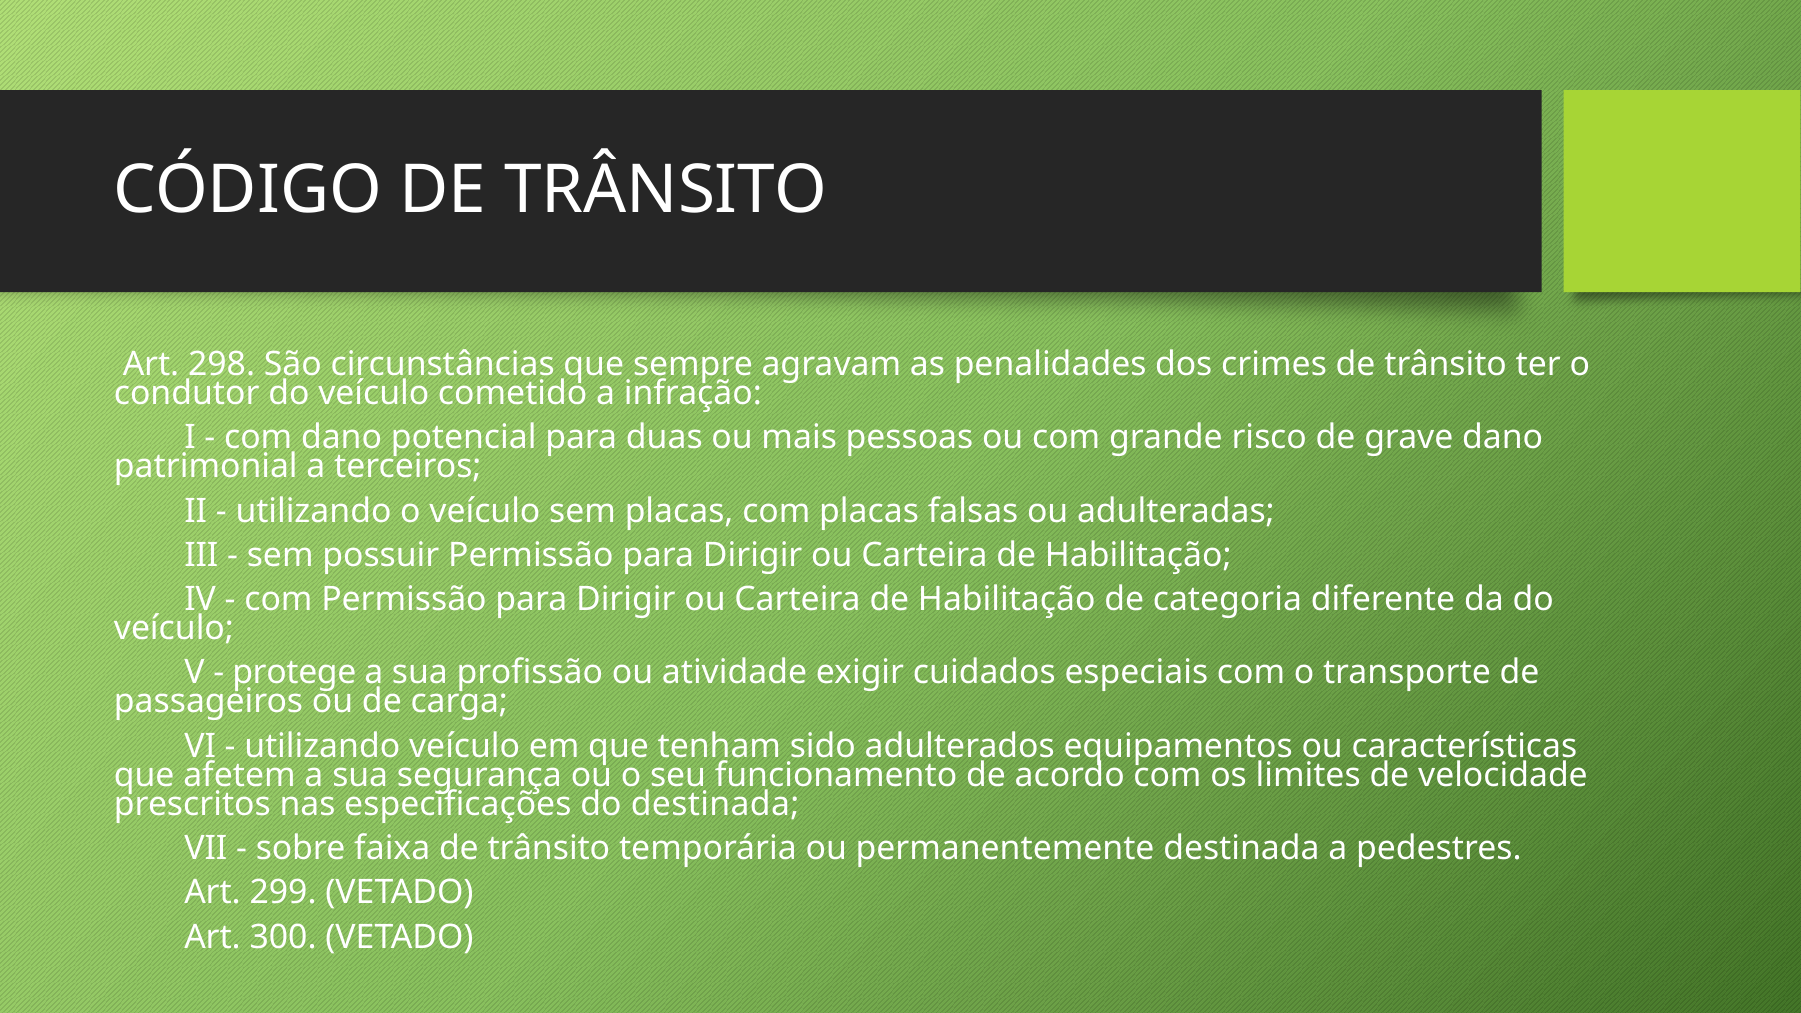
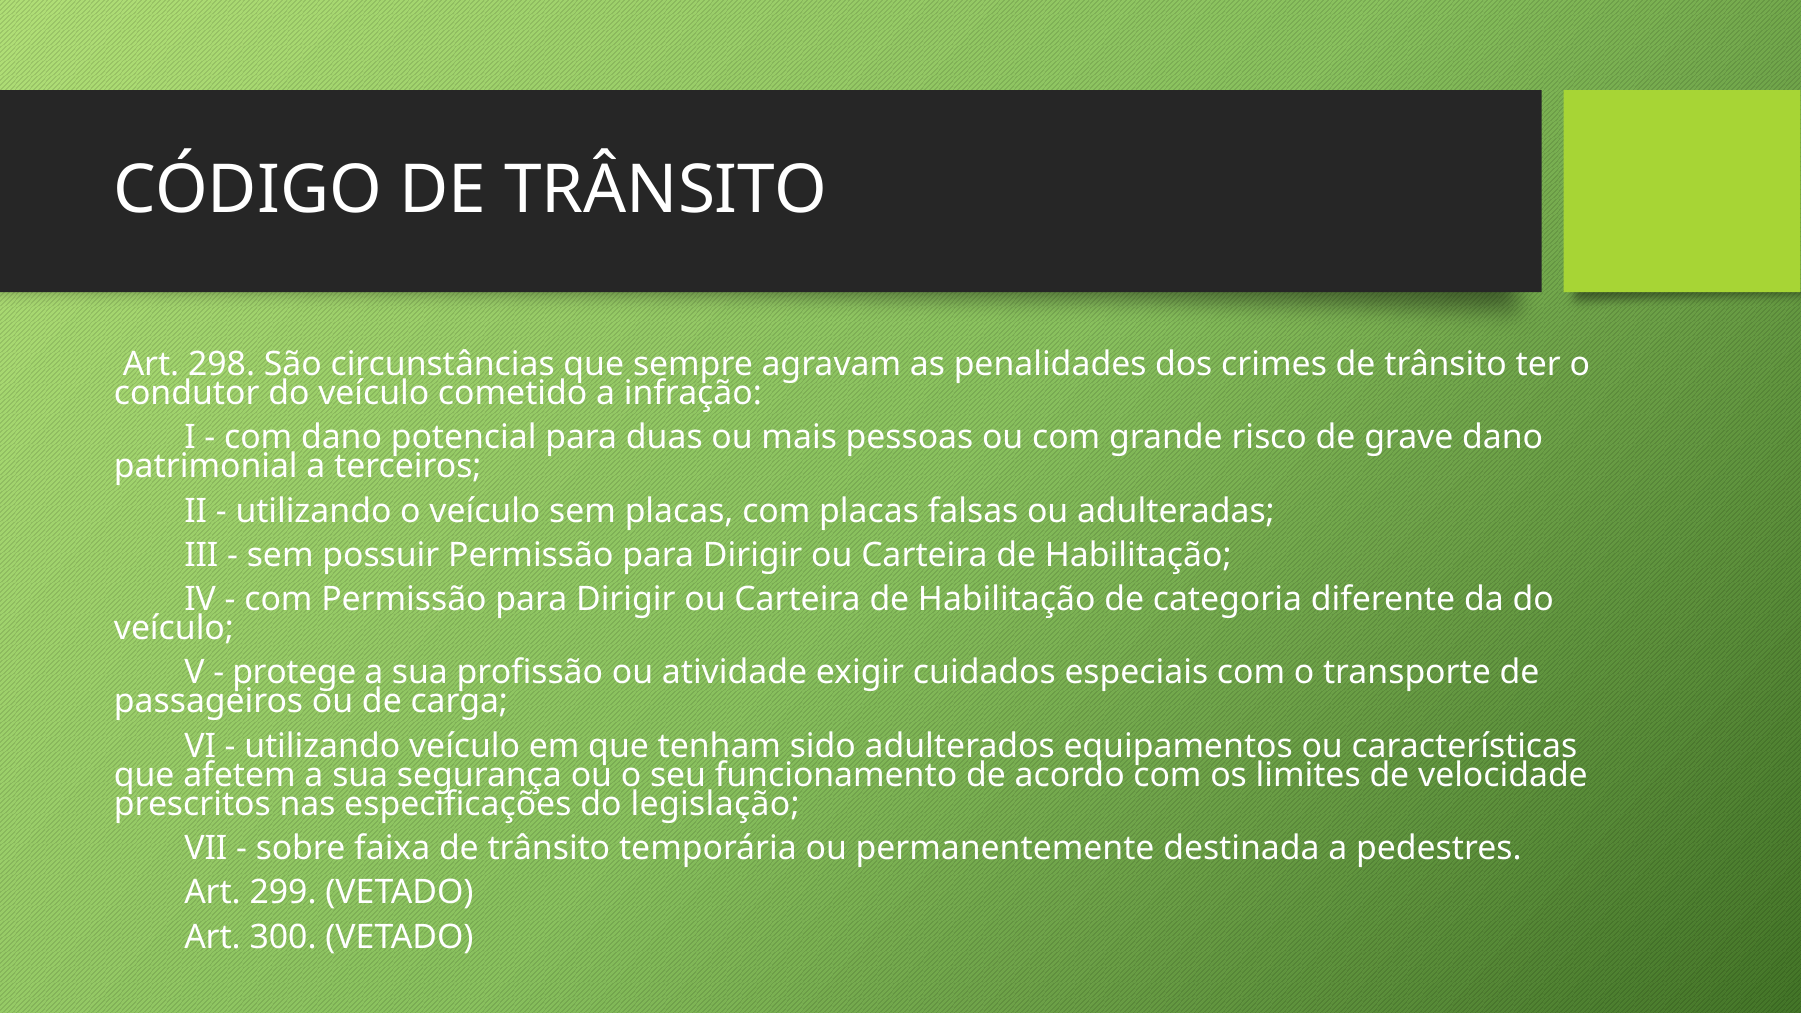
do destinada: destinada -> legislação
